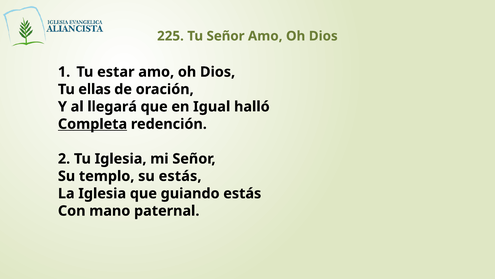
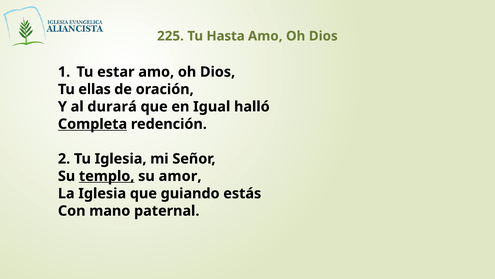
Tu Señor: Señor -> Hasta
llegará: llegará -> durará
templo underline: none -> present
su estás: estás -> amor
